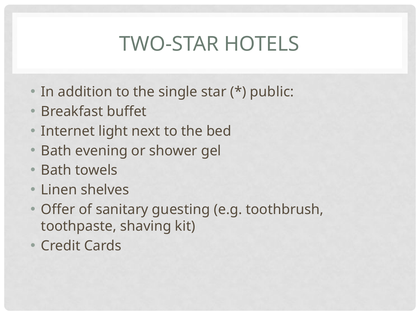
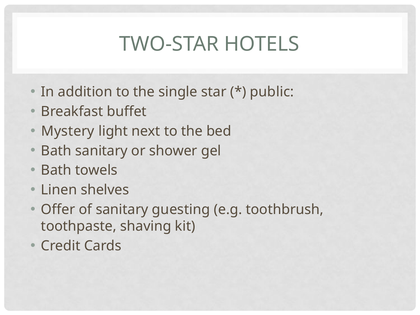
Internet: Internet -> Mystery
Bath evening: evening -> sanitary
